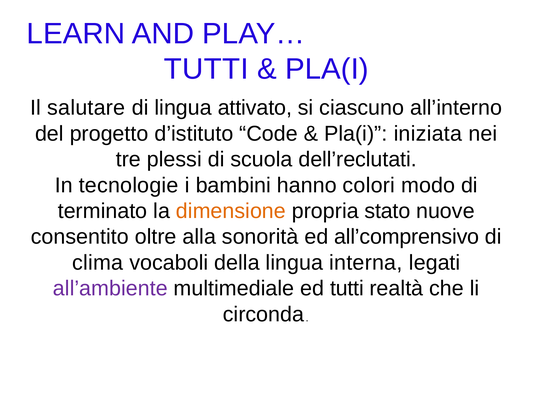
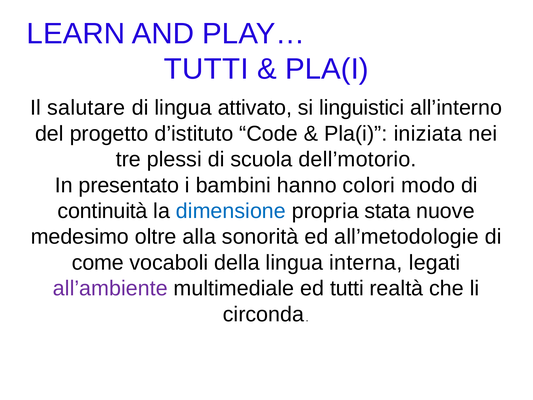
ciascuno: ciascuno -> linguistici
dell’reclutati: dell’reclutati -> dell’motorio
tecnologie: tecnologie -> presentato
terminato: terminato -> continuità
dimensione colour: orange -> blue
stato: stato -> stata
consentito: consentito -> medesimo
all’comprensivo: all’comprensivo -> all’metodologie
clima: clima -> come
